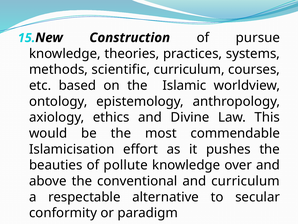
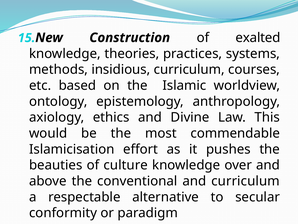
pursue: pursue -> exalted
scientific: scientific -> insidious
pollute: pollute -> culture
